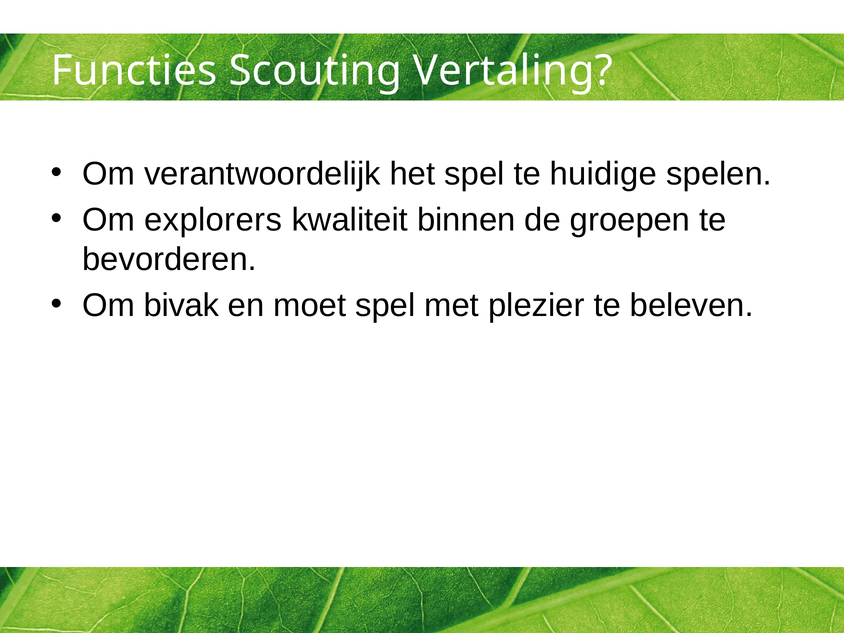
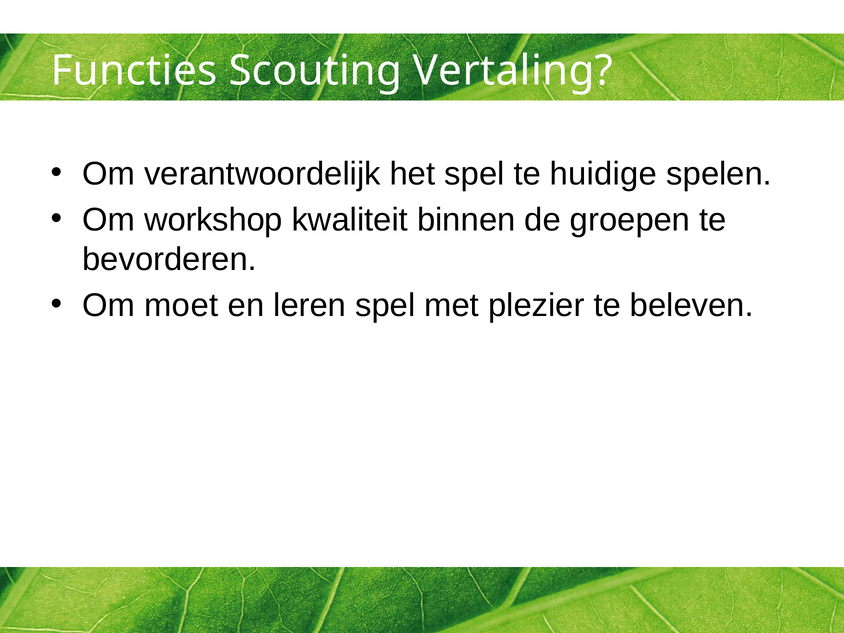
explorers: explorers -> workshop
bivak: bivak -> moet
moet: moet -> leren
